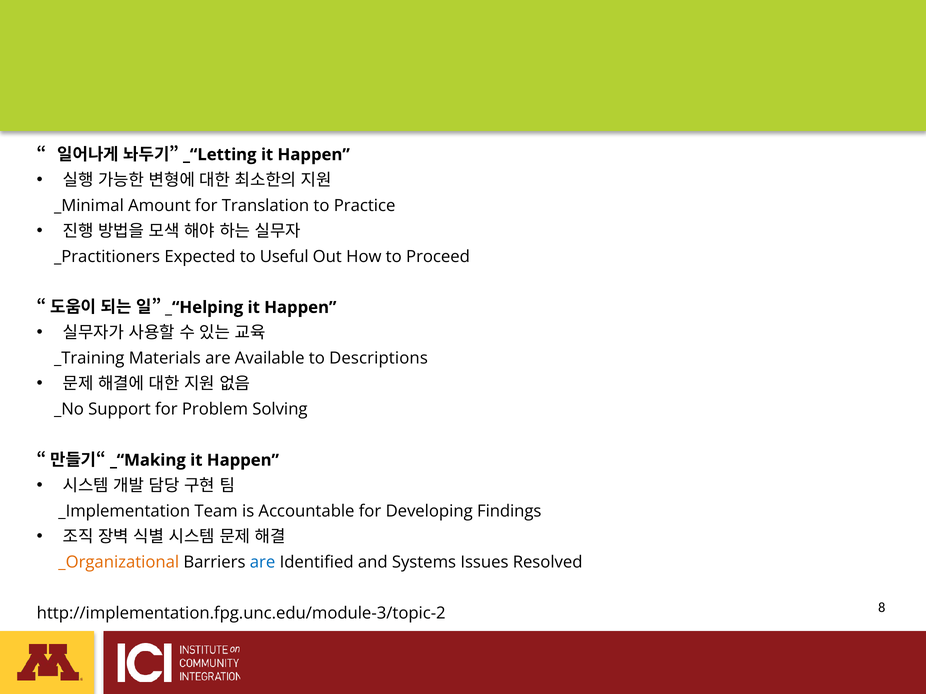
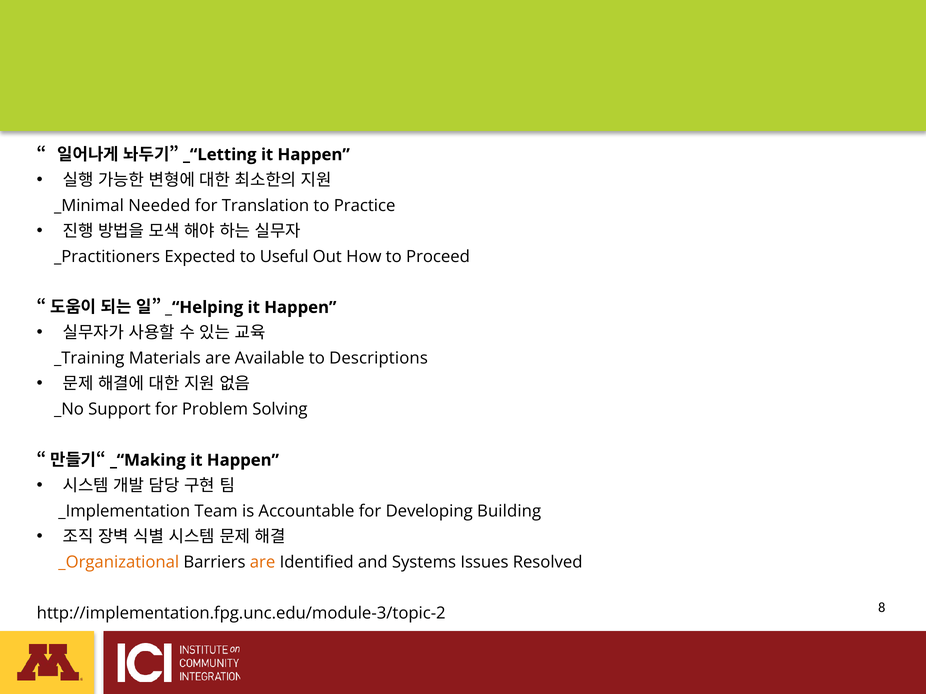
Amount: Amount -> Needed
Findings: Findings -> Building
are at (263, 562) colour: blue -> orange
